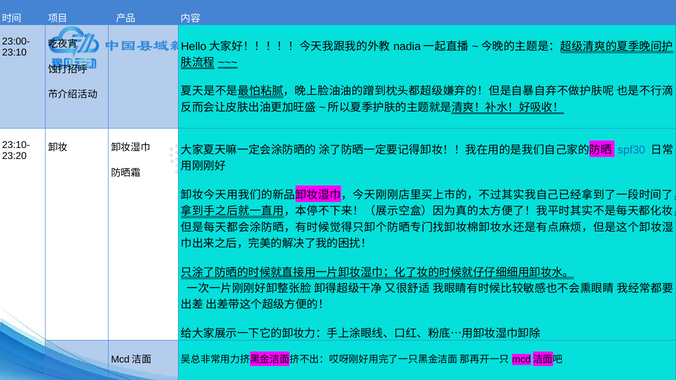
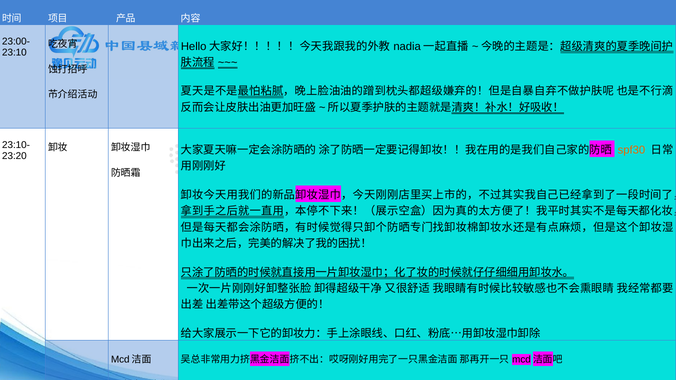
spf30 colour: blue -> orange
